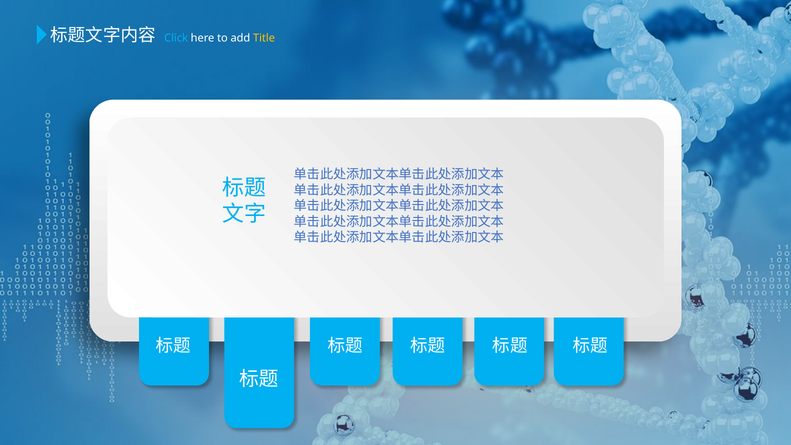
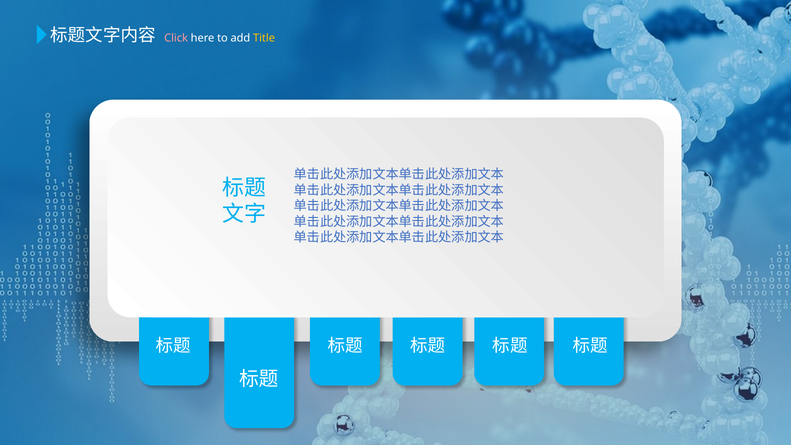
Click colour: light blue -> pink
